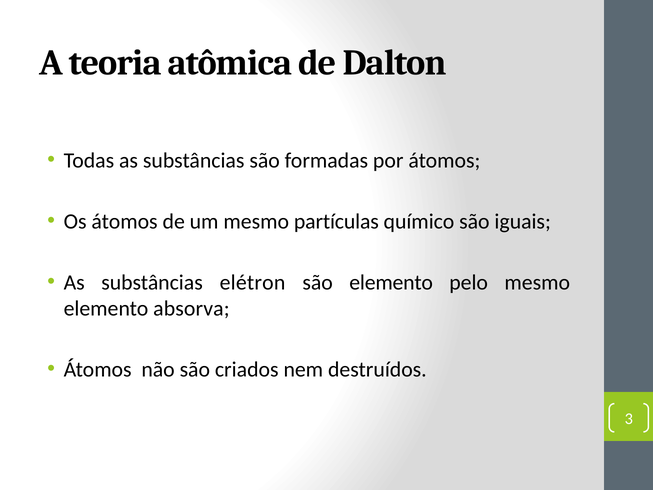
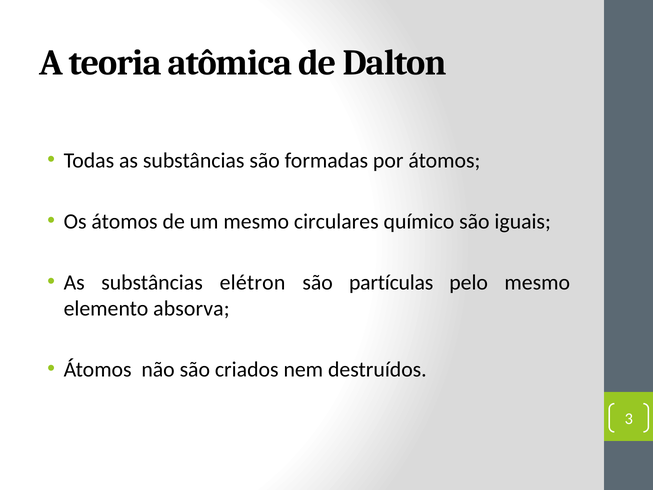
partículas: partículas -> circulares
são elemento: elemento -> partículas
